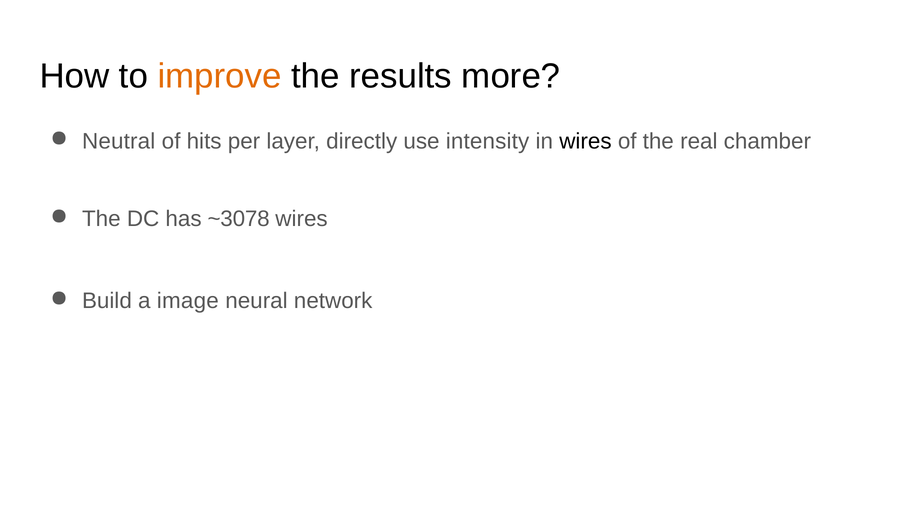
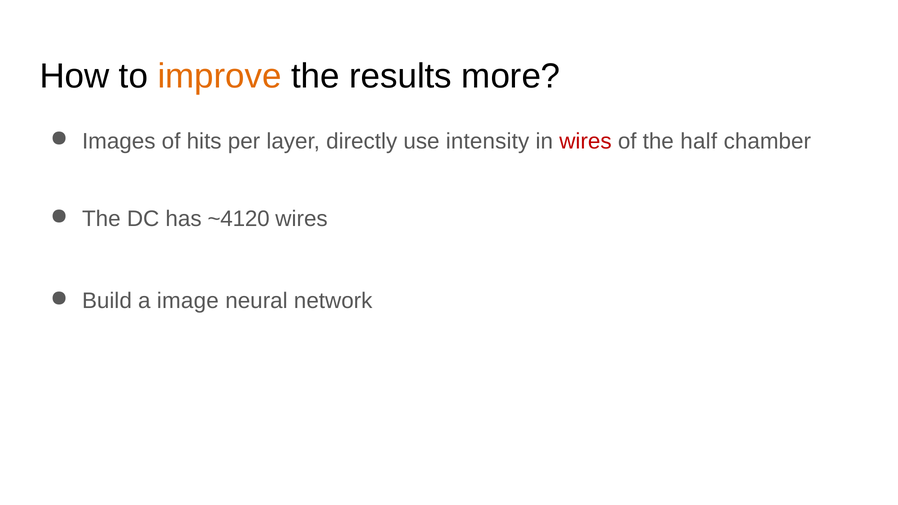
Neutral: Neutral -> Images
wires at (585, 141) colour: black -> red
real: real -> half
~3078: ~3078 -> ~4120
